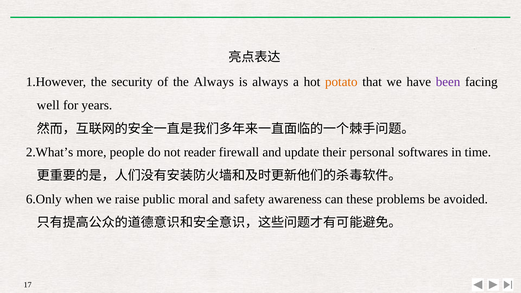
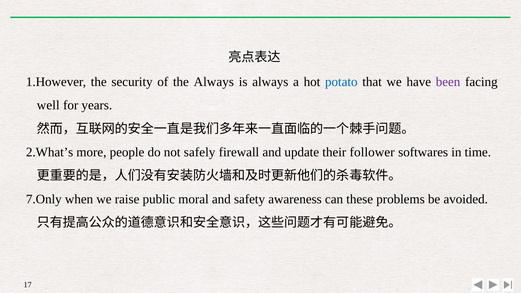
potato colour: orange -> blue
reader: reader -> safely
personal: personal -> follower
6.Only: 6.Only -> 7.Only
